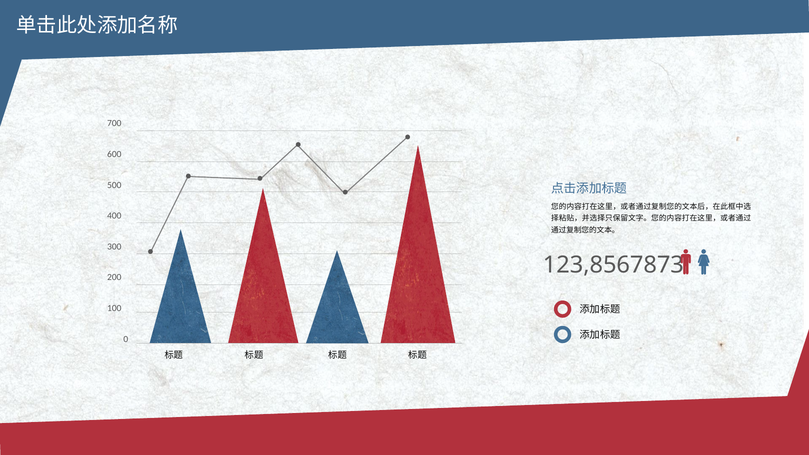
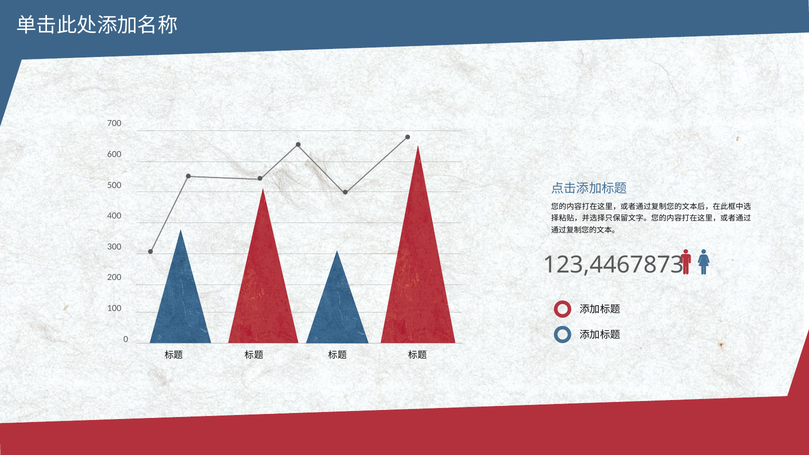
123,8567873: 123,8567873 -> 123,4467873
